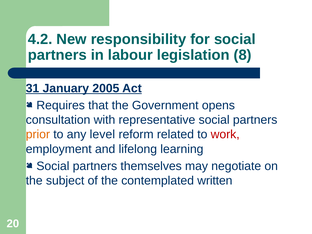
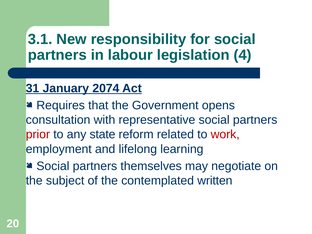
4.2: 4.2 -> 3.1
8: 8 -> 4
2005: 2005 -> 2074
prior colour: orange -> red
level: level -> state
